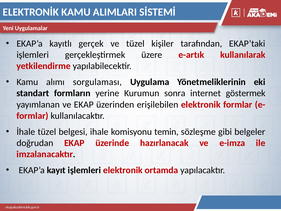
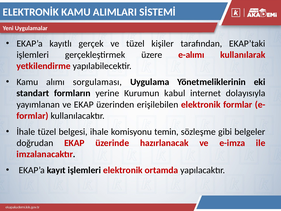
e-artık: e-artık -> e-alımı
sonra: sonra -> kabul
göstermek: göstermek -> dolayısıyla
